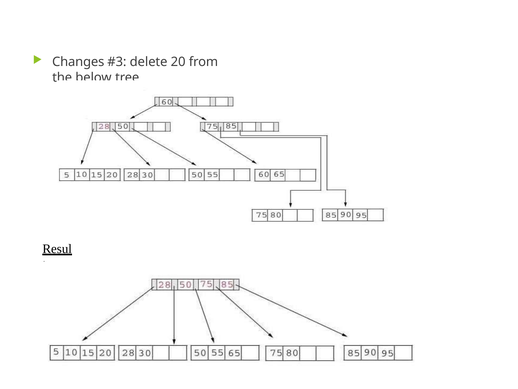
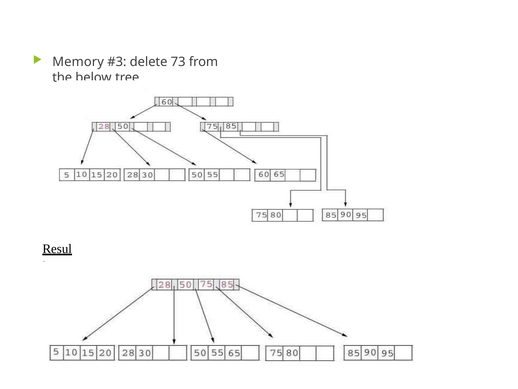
Changes: Changes -> Memory
20: 20 -> 73
